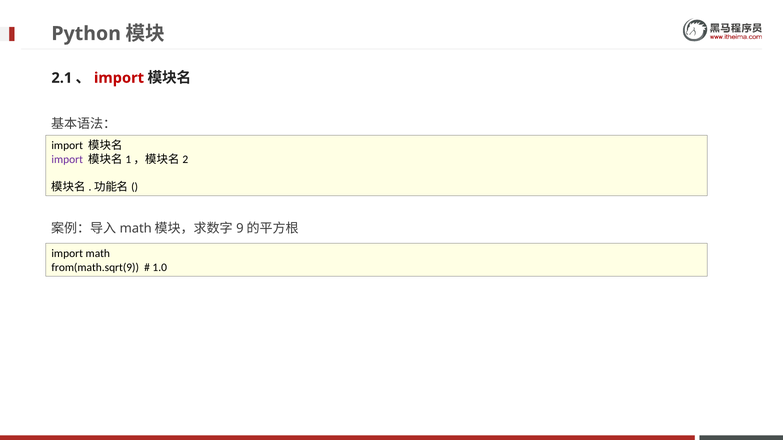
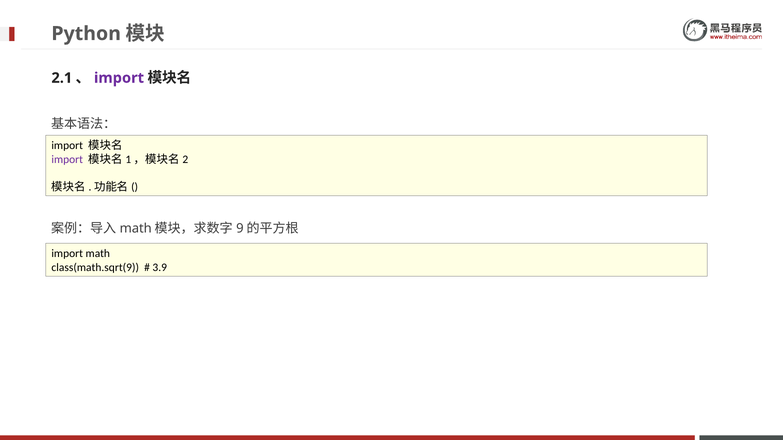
import at (119, 78) colour: red -> purple
from(math.sqrt(9: from(math.sqrt(9 -> class(math.sqrt(9
1.0: 1.0 -> 3.9
